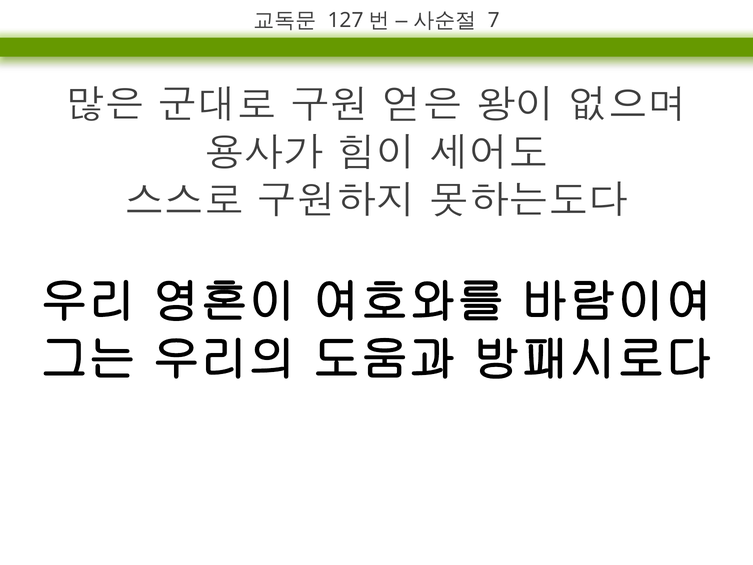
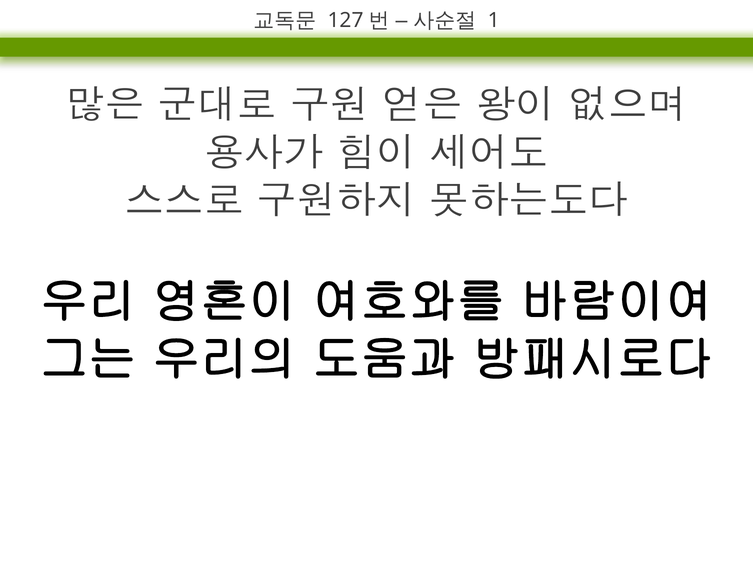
7: 7 -> 1
